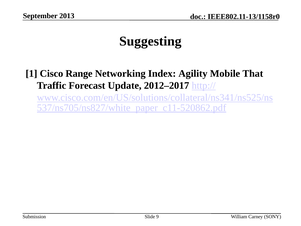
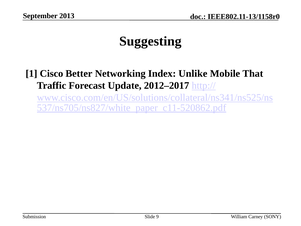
Range: Range -> Better
Agility: Agility -> Unlike
